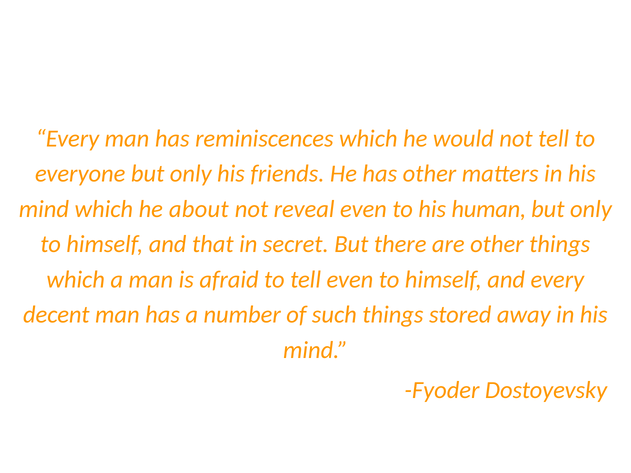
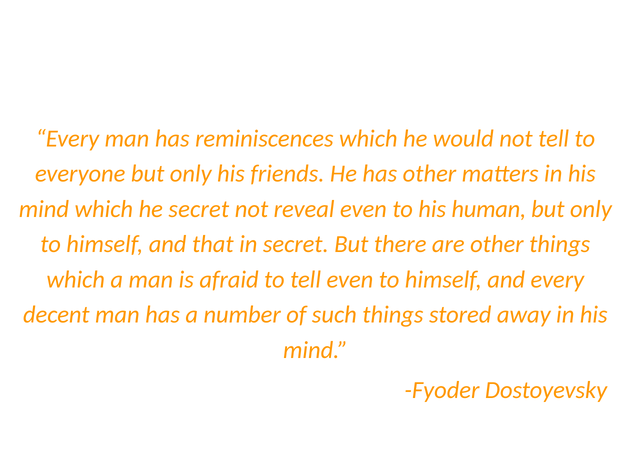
he about: about -> secret
